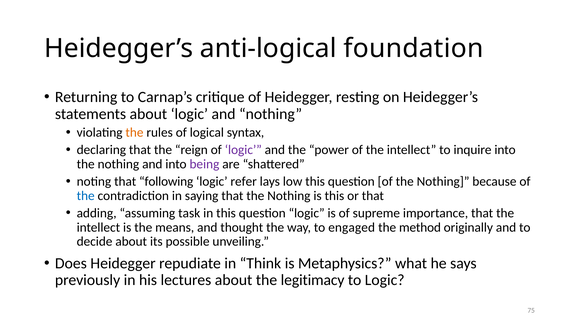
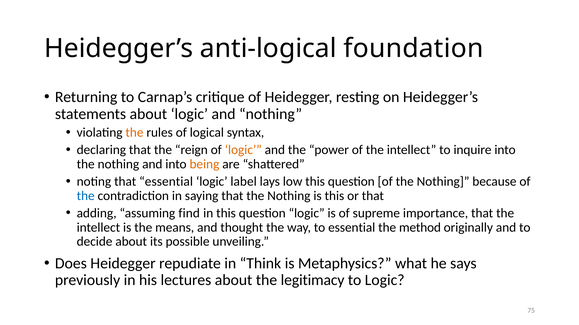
logic at (243, 150) colour: purple -> orange
being colour: purple -> orange
that following: following -> essential
refer: refer -> label
task: task -> find
to engaged: engaged -> essential
